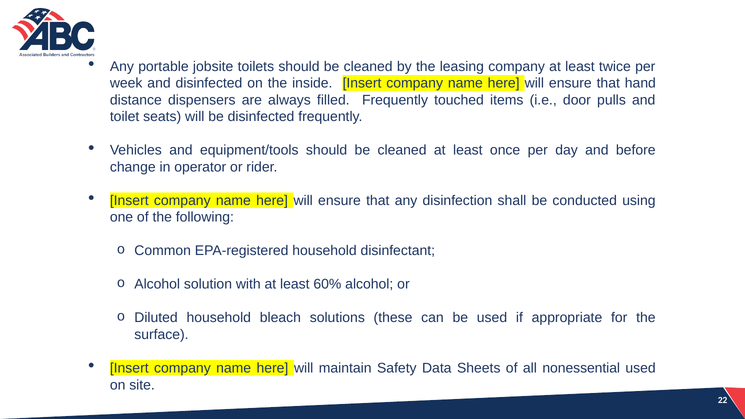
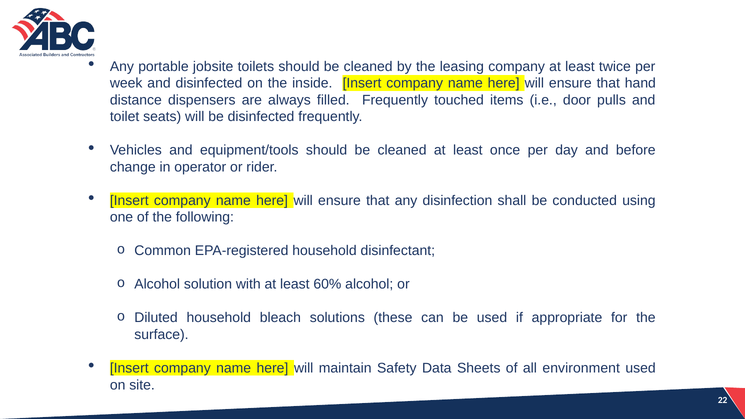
nonessential: nonessential -> environment
